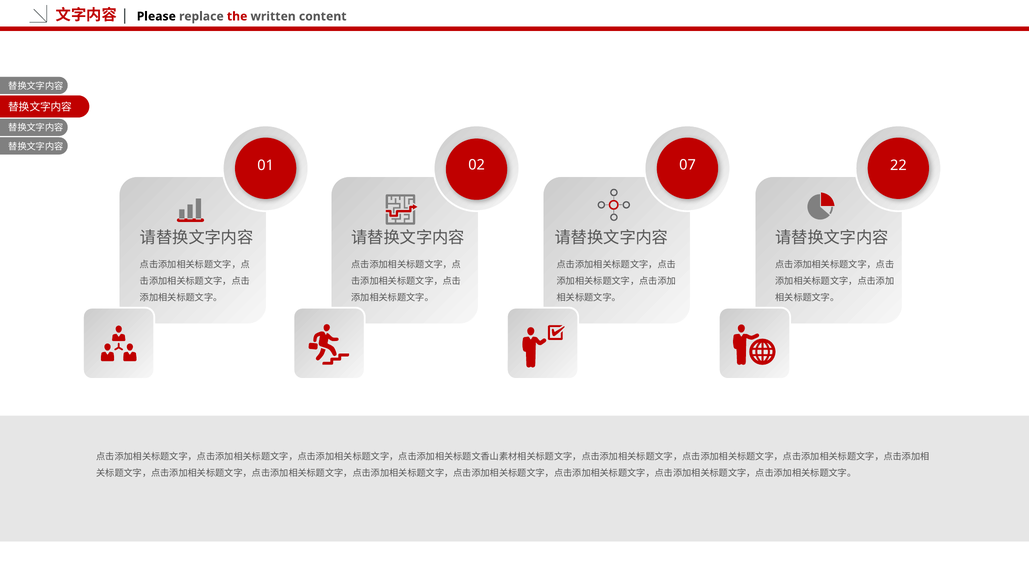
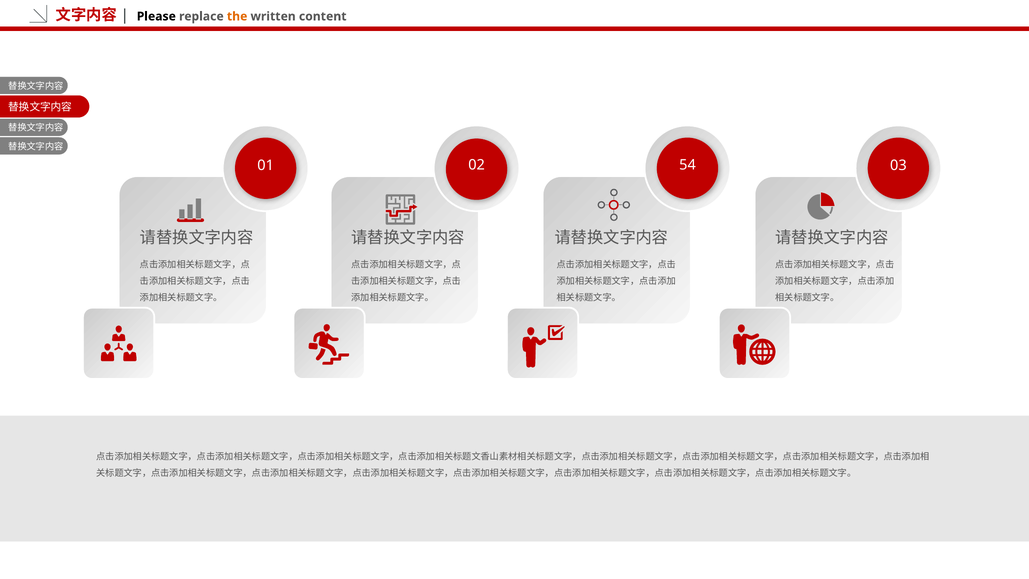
the colour: red -> orange
22: 22 -> 03
07: 07 -> 54
